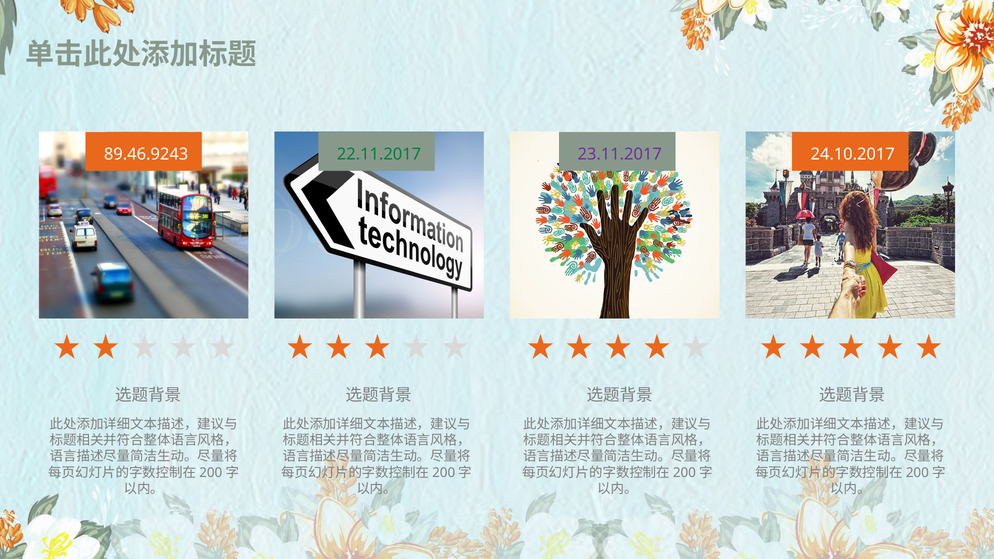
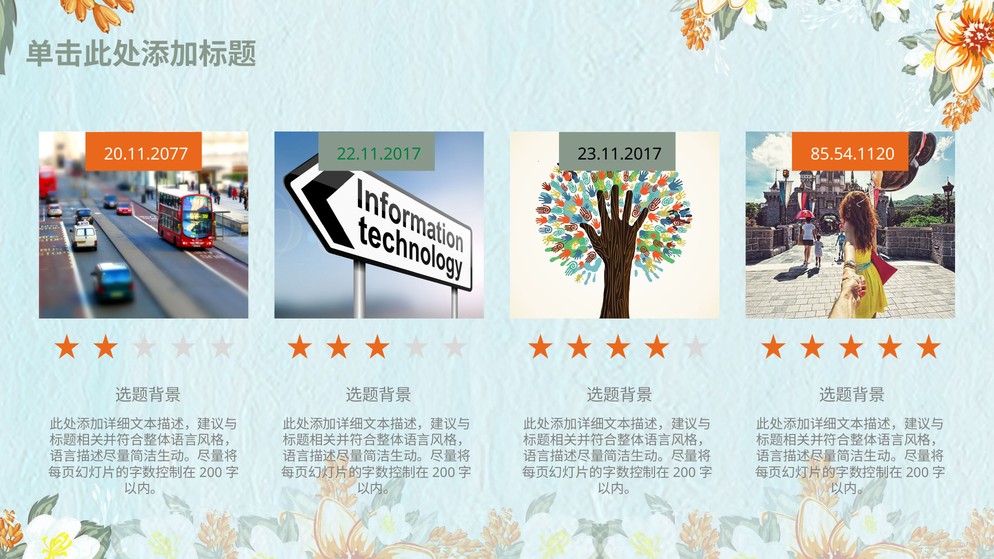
89.46.9243: 89.46.9243 -> 20.11.2077
23.11.2017 colour: purple -> black
24.10.2017: 24.10.2017 -> 85.54.1120
